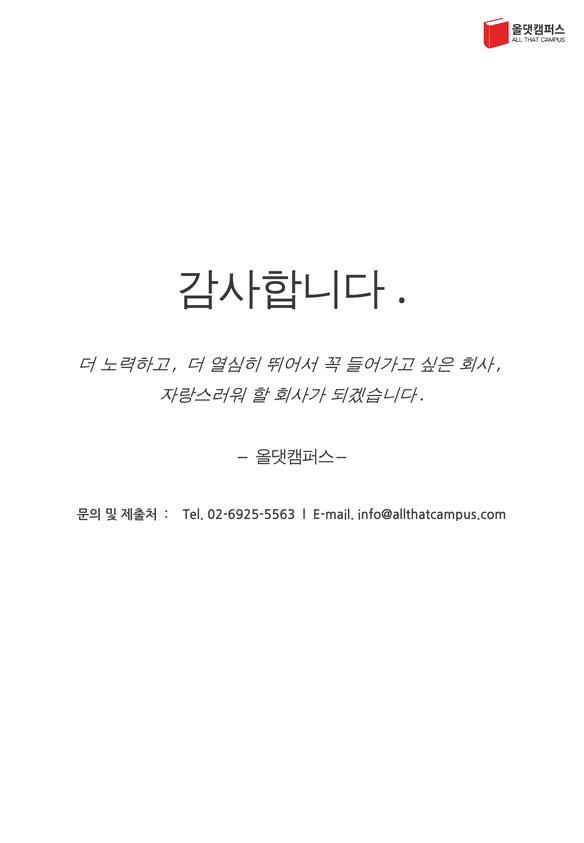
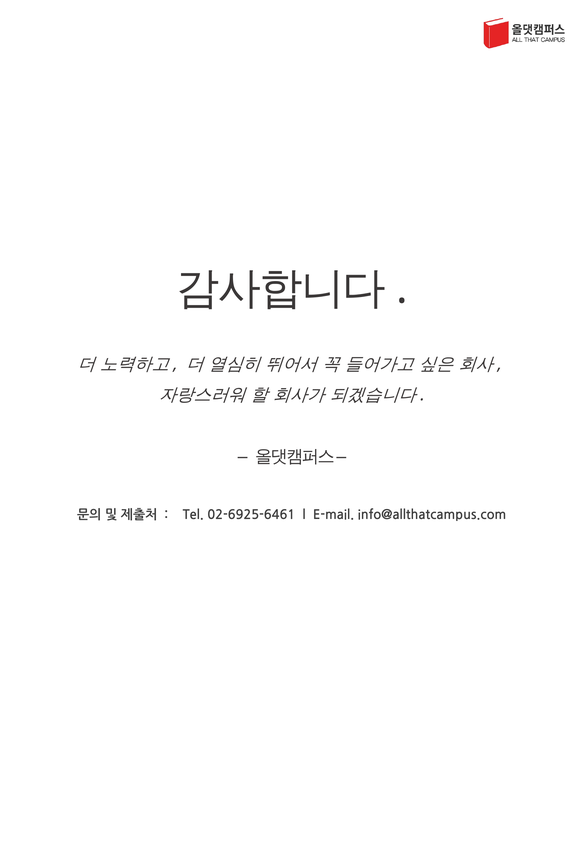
02-6925-5563: 02-6925-5563 -> 02-6925-6461
